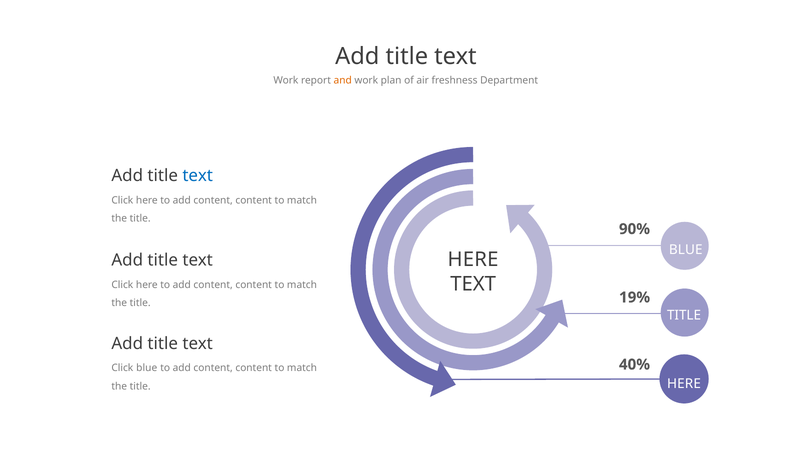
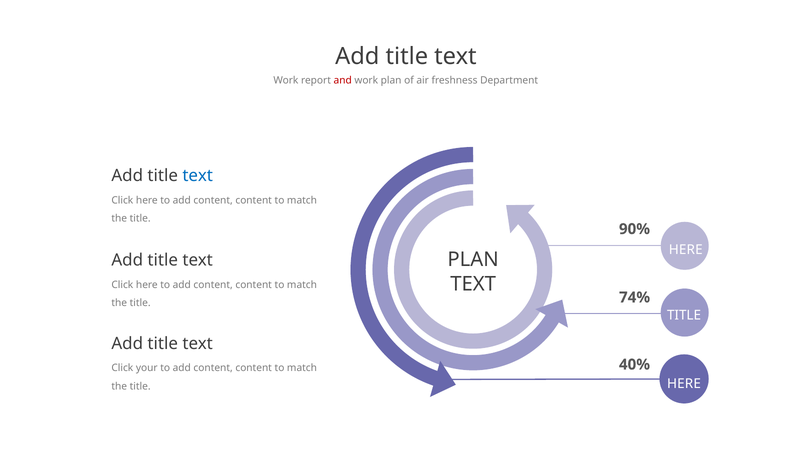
and colour: orange -> red
BLUE at (686, 250): BLUE -> HERE
HERE at (473, 259): HERE -> PLAN
19%: 19% -> 74%
Click blue: blue -> your
